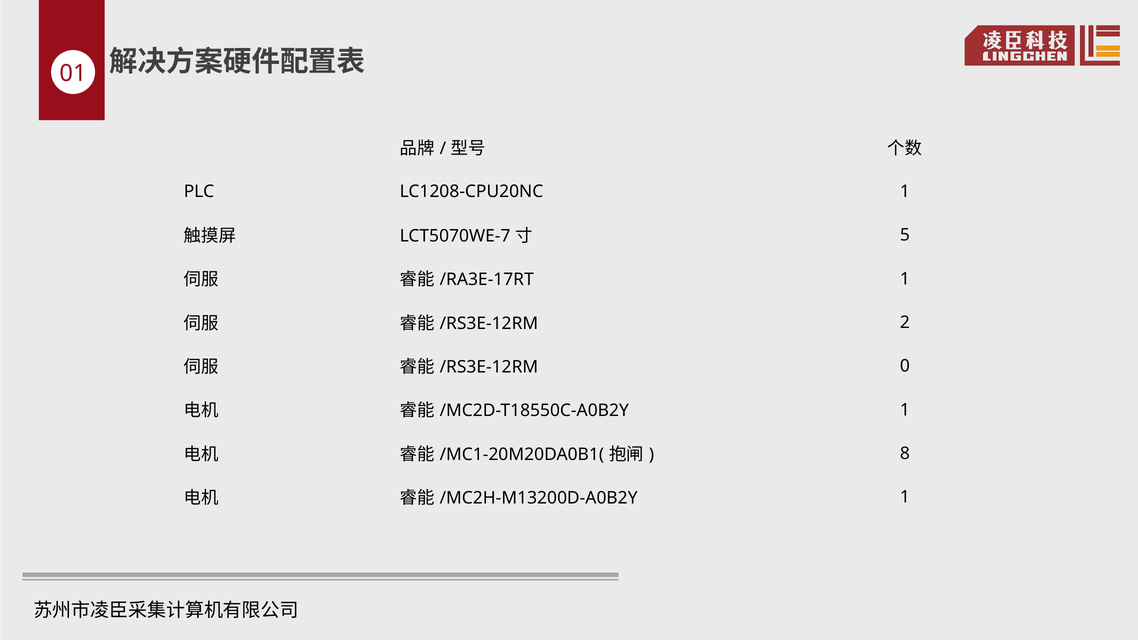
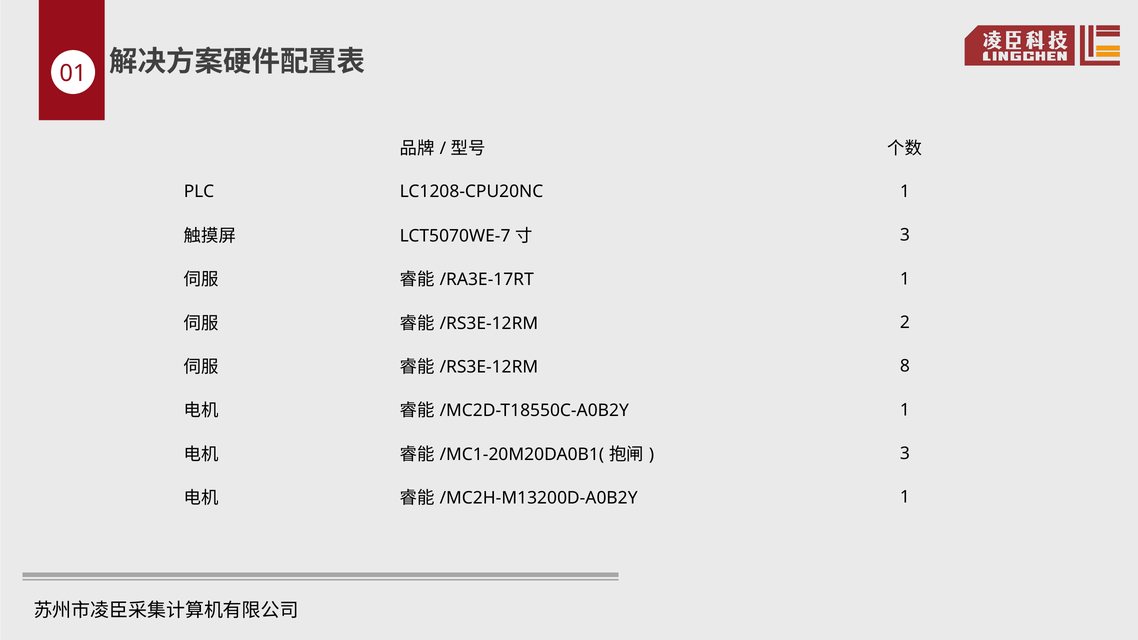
5 at (905, 235): 5 -> 3
0: 0 -> 8
8 at (905, 454): 8 -> 3
